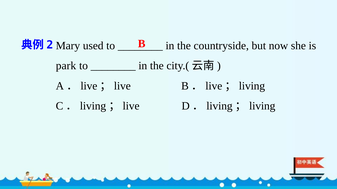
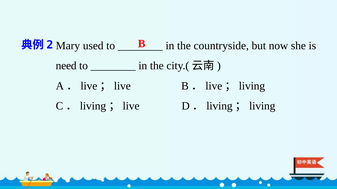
park: park -> need
